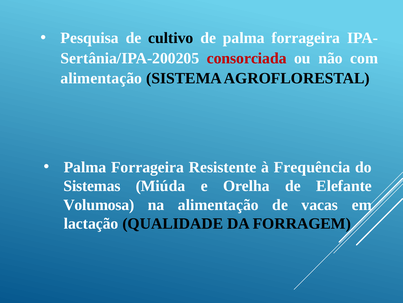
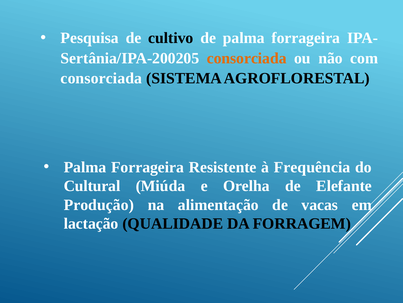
consorciada at (247, 58) colour: red -> orange
alimentação at (101, 78): alimentação -> consorciada
Sistemas: Sistemas -> Cultural
Volumosa: Volumosa -> Produção
